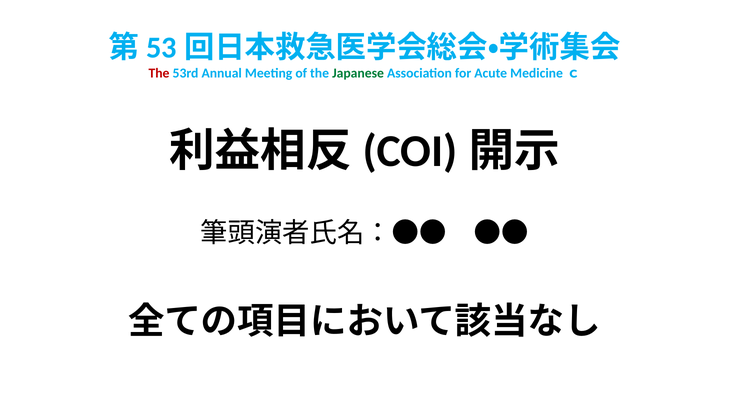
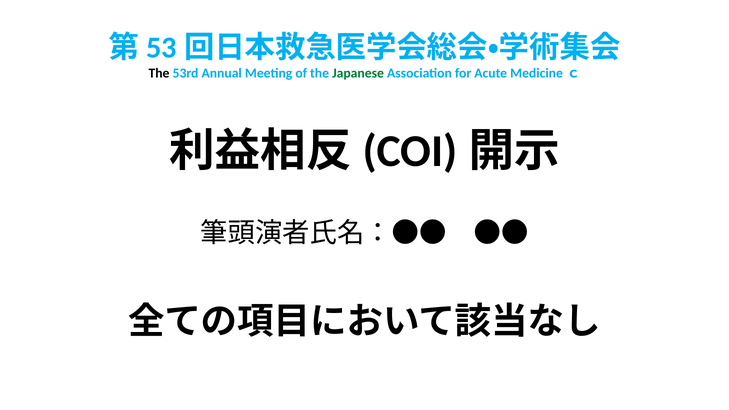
The at (159, 73) colour: red -> black
